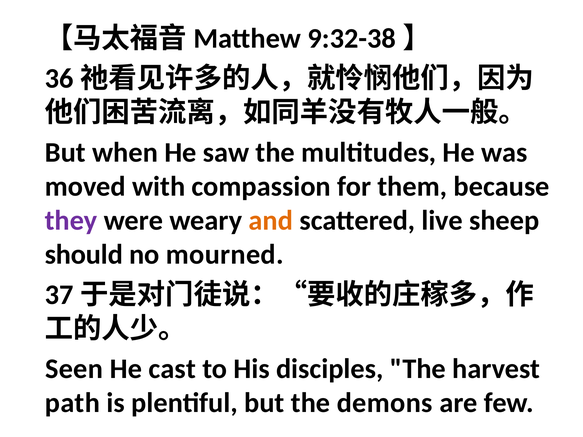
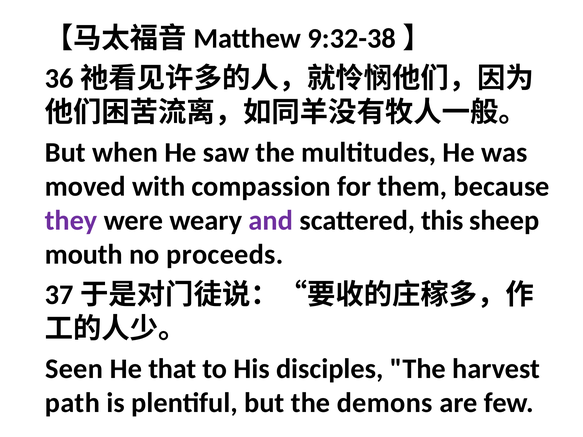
and colour: orange -> purple
live: live -> this
should: should -> mouth
mourned: mourned -> proceeds
cast: cast -> that
